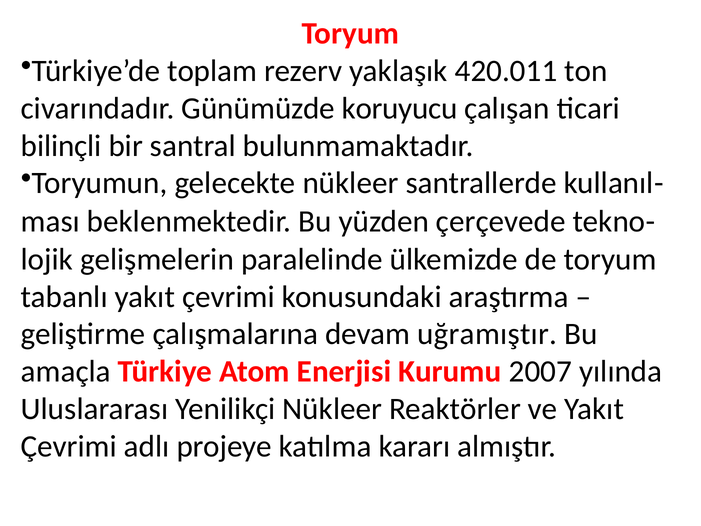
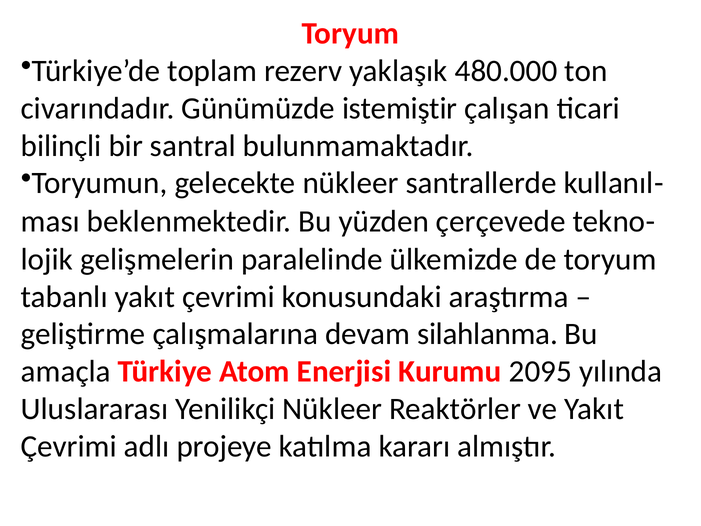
420.011: 420.011 -> 480.000
koruyucu: koruyucu -> istemiştir
uğramıştır: uğramıştır -> silahlanma
2007: 2007 -> 2095
